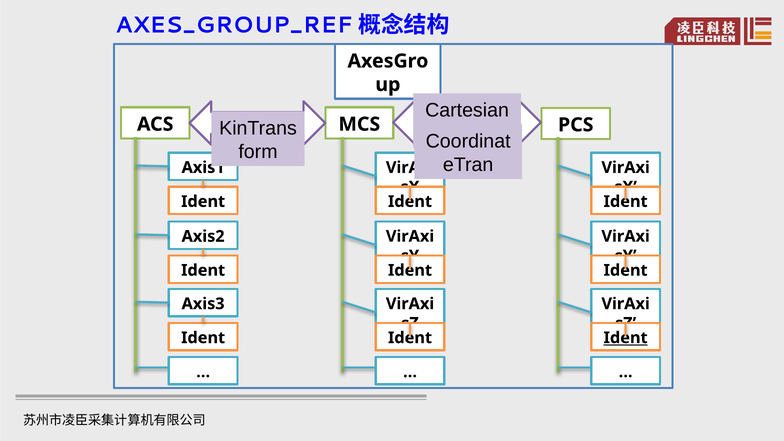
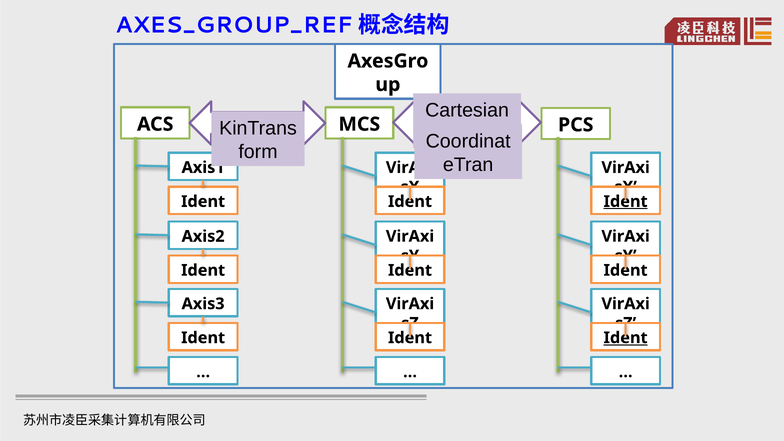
Ident at (626, 202) underline: none -> present
